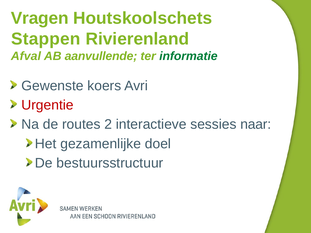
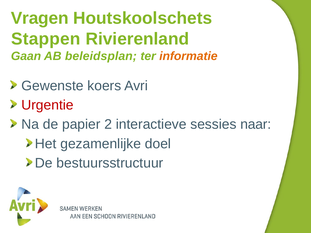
Afval: Afval -> Gaan
aanvullende: aanvullende -> beleidsplan
informatie colour: green -> orange
routes: routes -> papier
